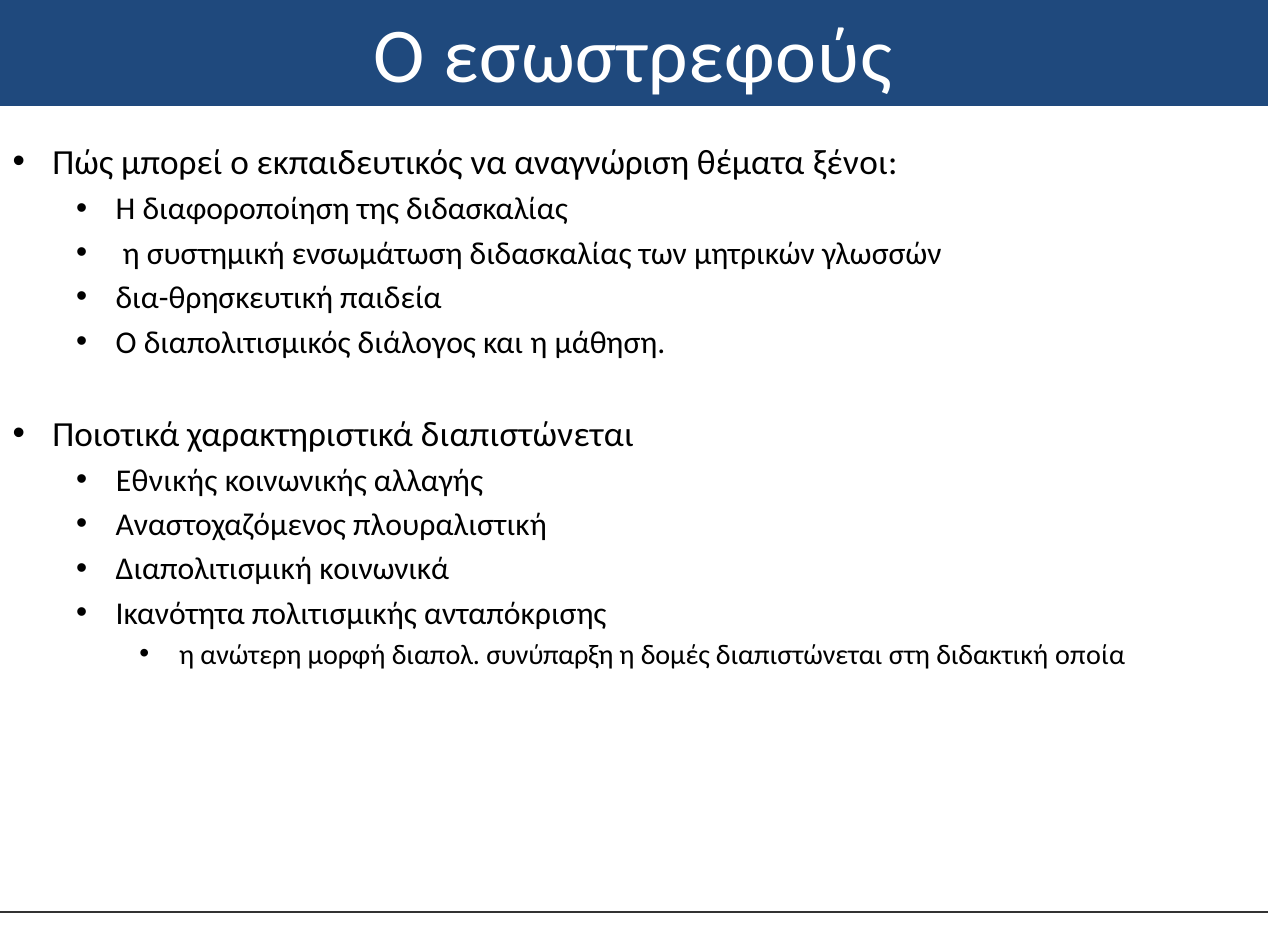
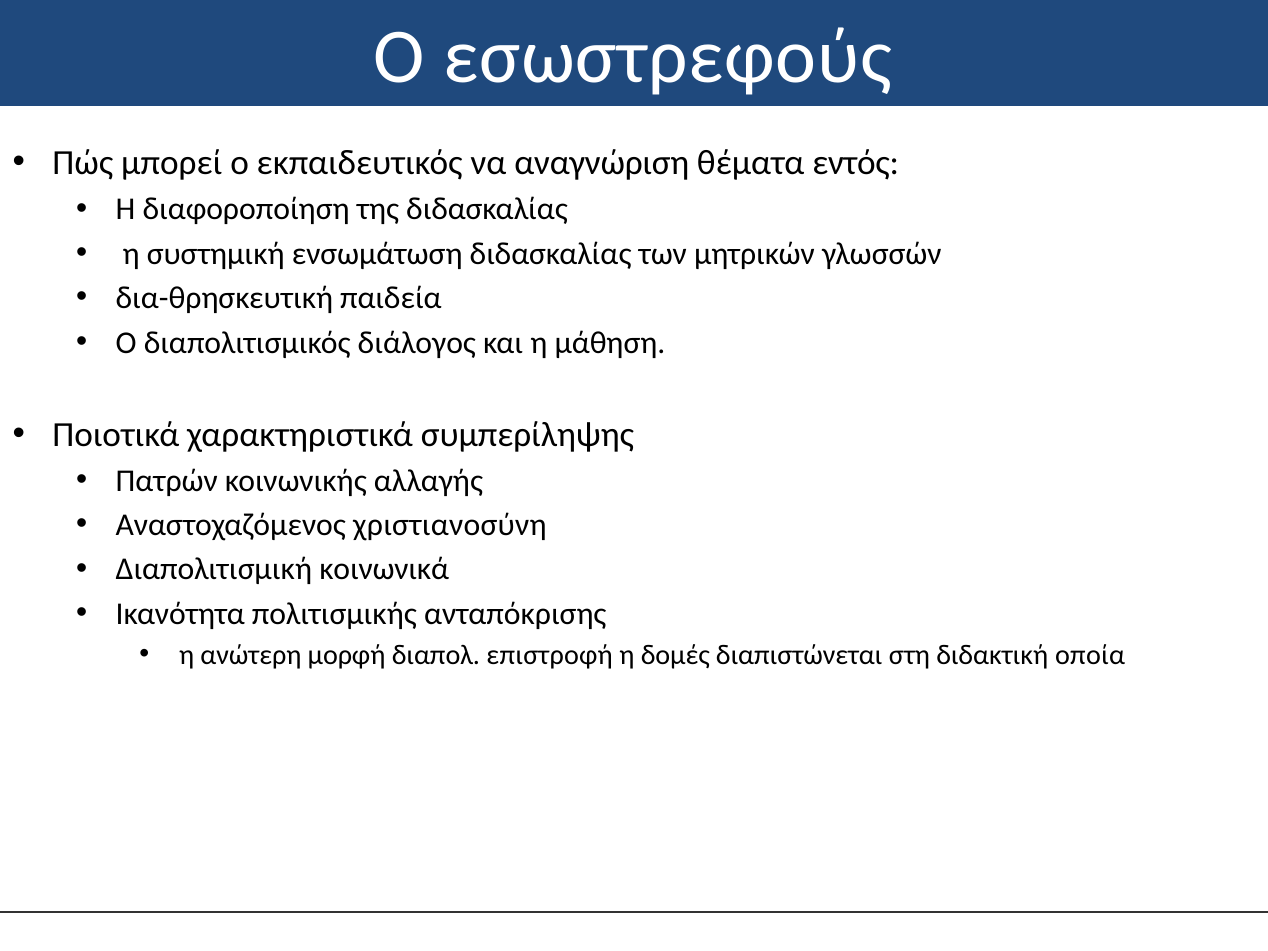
ξένοι: ξένοι -> εντός
χαρακτηριστικά διαπιστώνεται: διαπιστώνεται -> συμπερίληψης
Εθνικής: Εθνικής -> Πατρών
πλουραλιστική: πλουραλιστική -> χριστιανοσύνη
συνύπαρξη: συνύπαρξη -> επιστροφή
